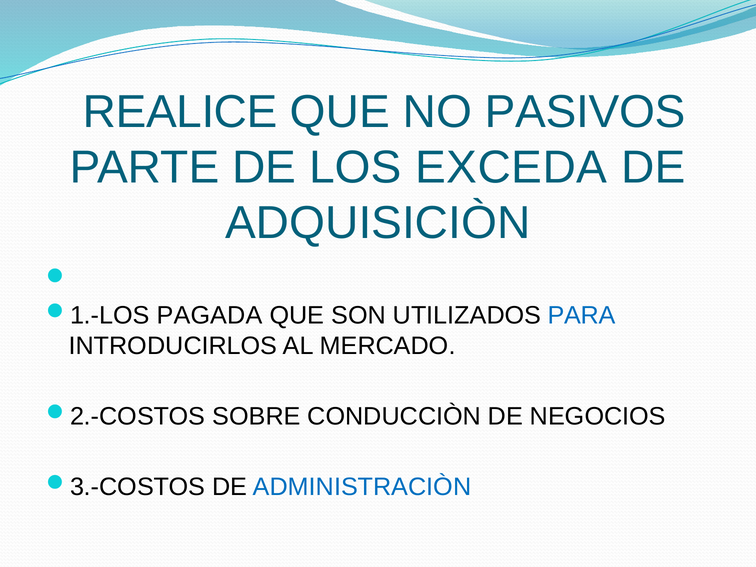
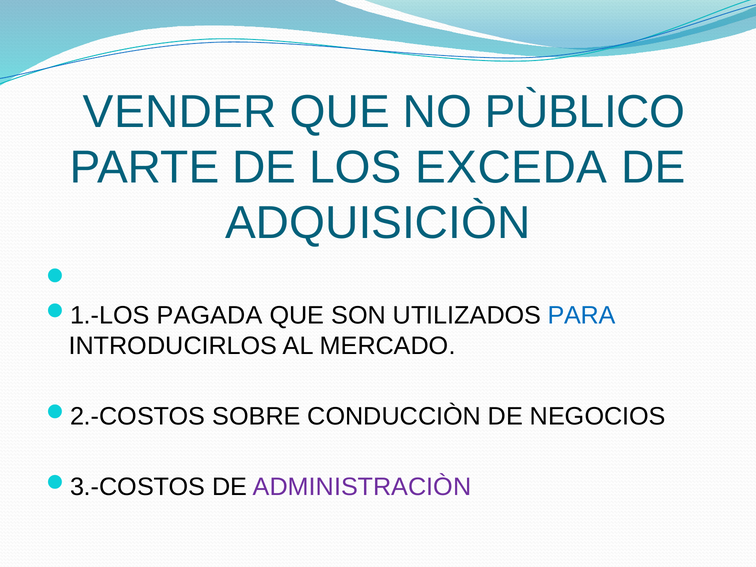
REALICE: REALICE -> VENDER
PASIVOS: PASIVOS -> PÙBLICO
ADMINISTRACIÒN colour: blue -> purple
